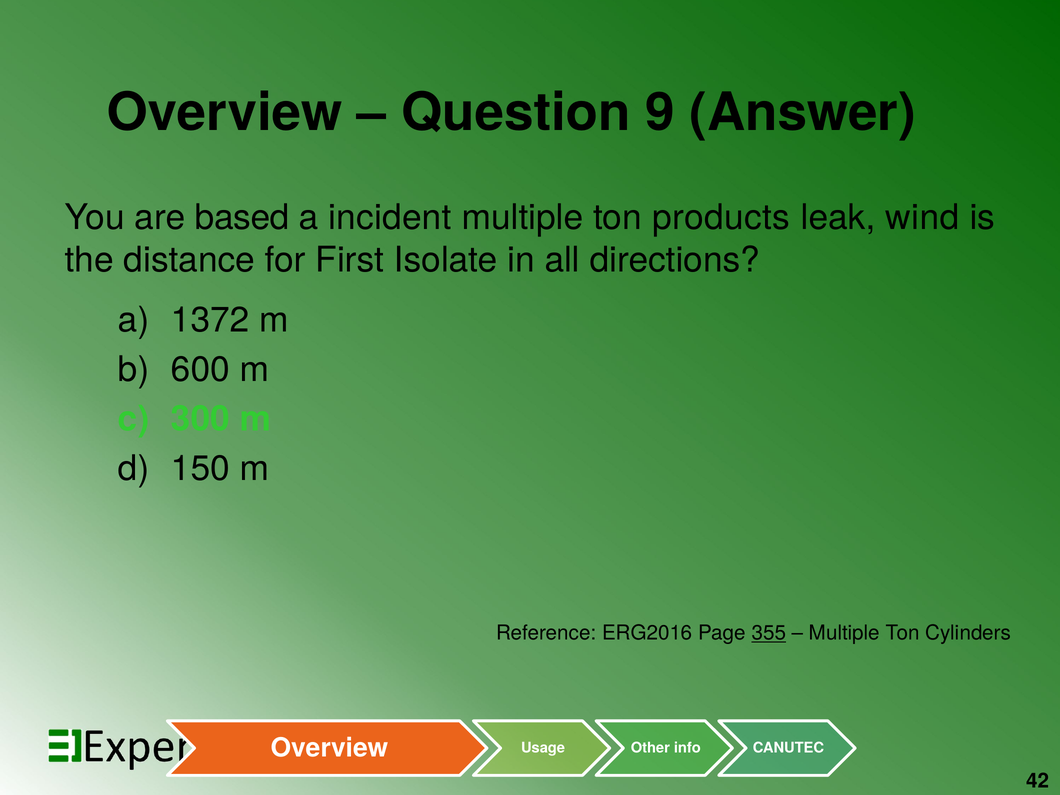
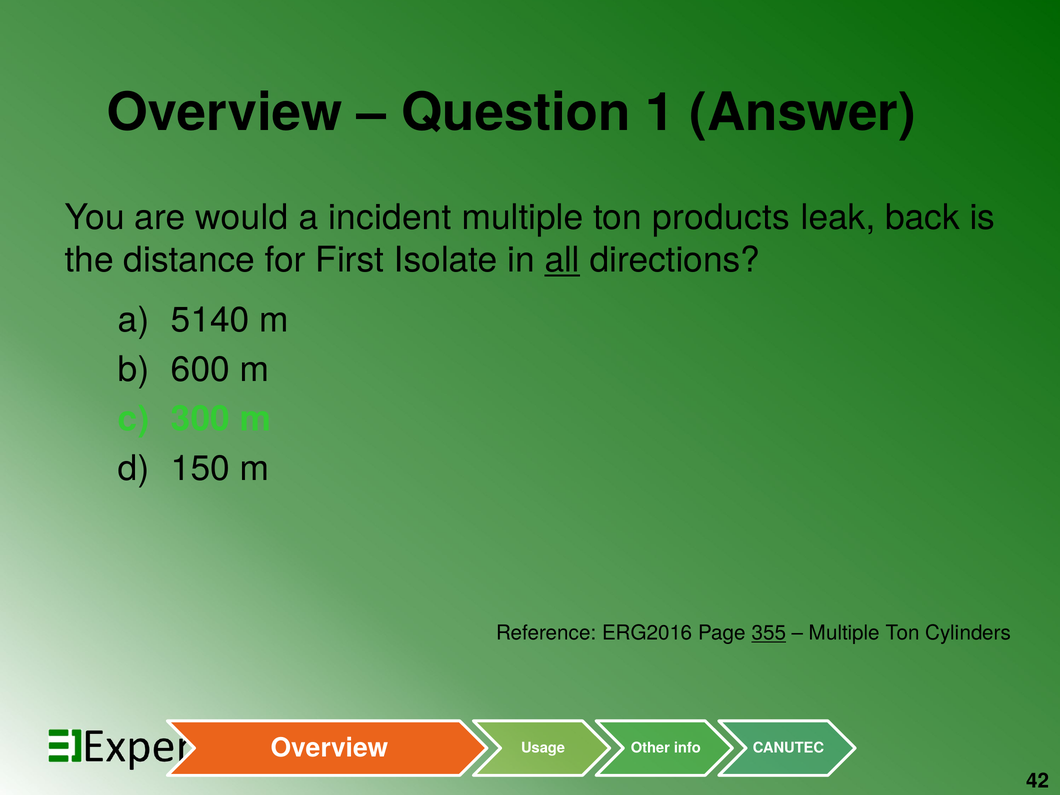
9: 9 -> 1
based: based -> would
wind: wind -> back
all underline: none -> present
1372: 1372 -> 5140
